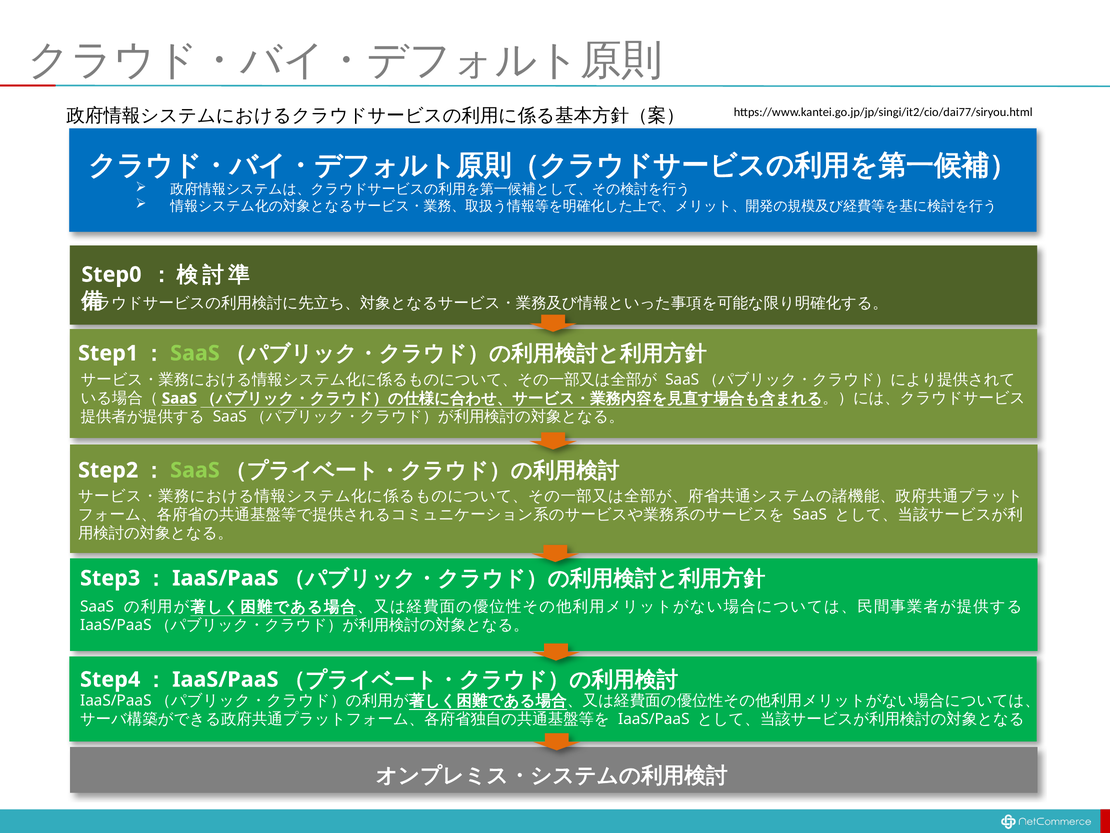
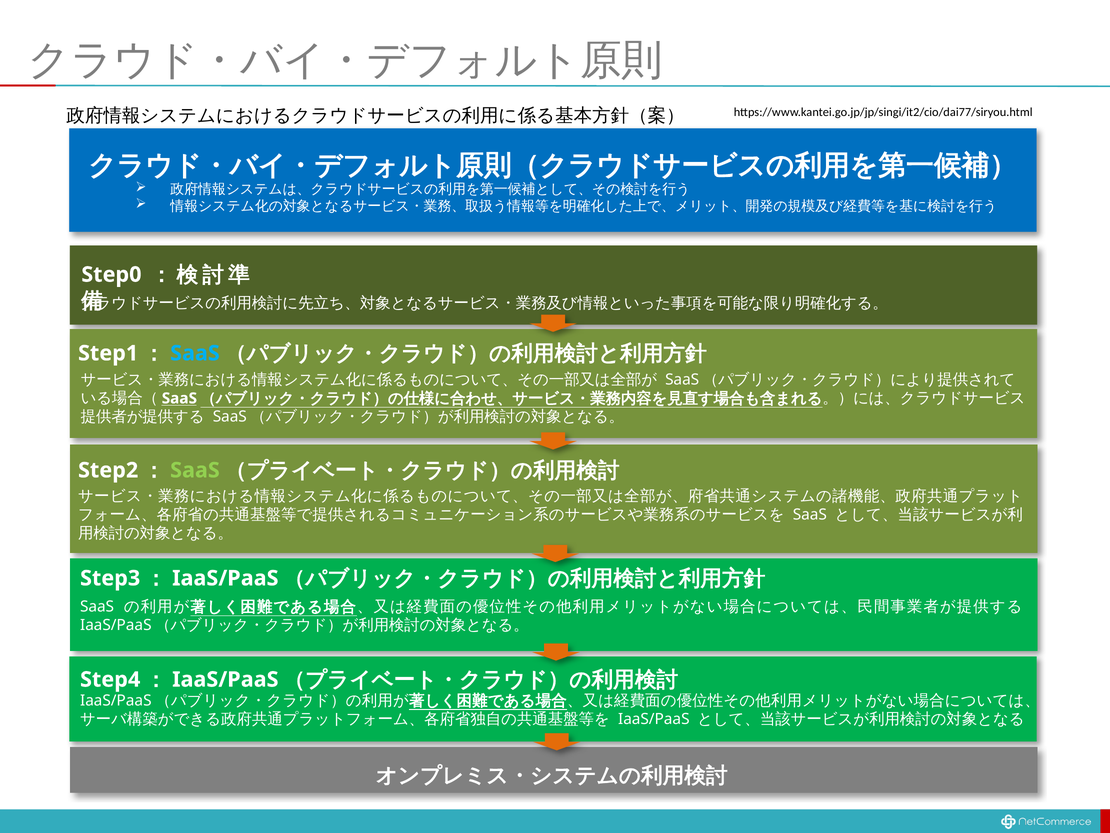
SaaS at (195, 353) colour: light green -> light blue
